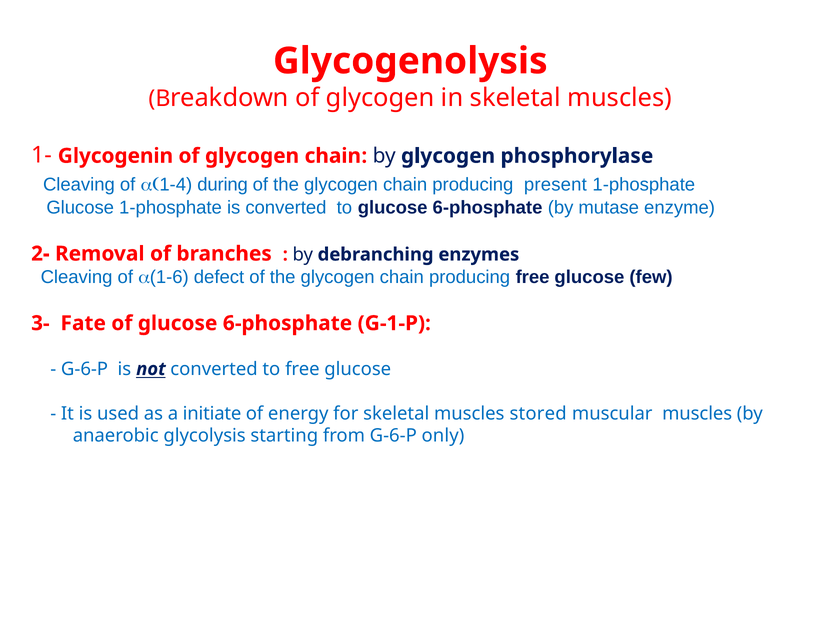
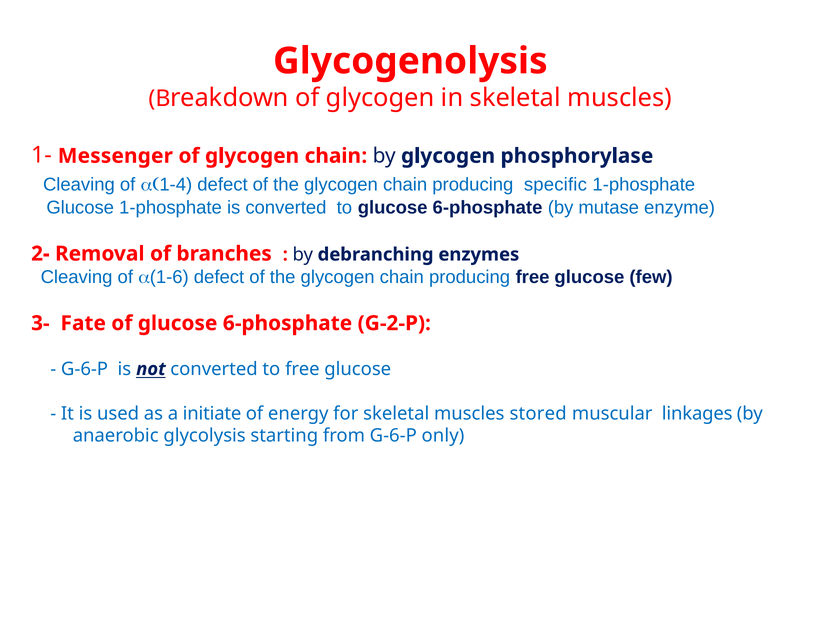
Glycogenin: Glycogenin -> Messenger
a(1-4 during: during -> defect
present: present -> specific
G-1-P: G-1-P -> G-2-P
muscular muscles: muscles -> linkages
